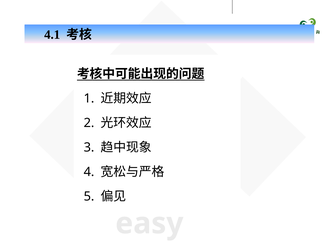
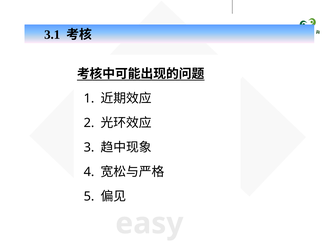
4.1: 4.1 -> 3.1
